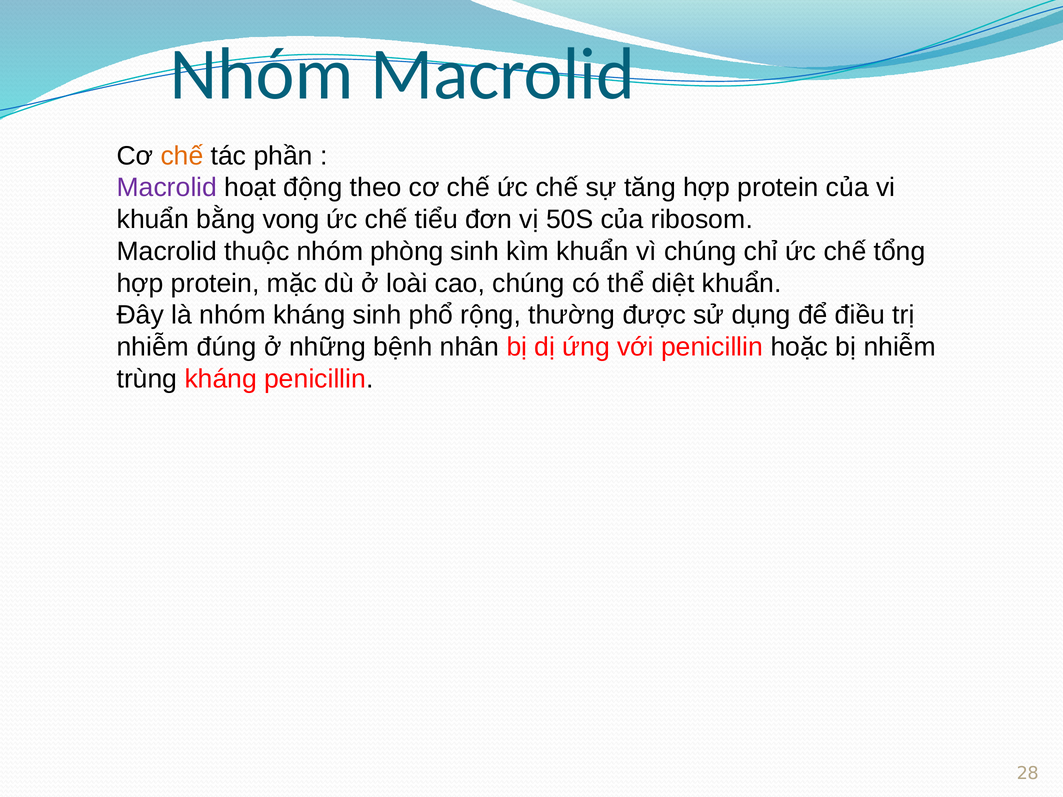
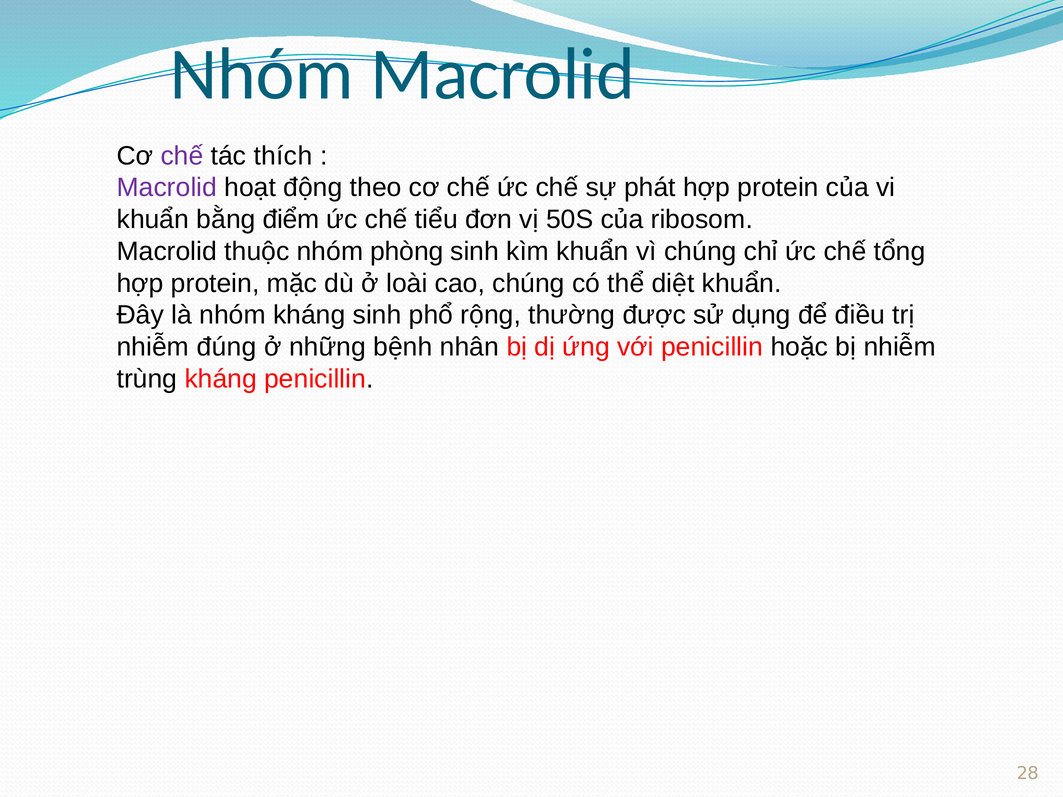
chế at (182, 156) colour: orange -> purple
phần: phần -> thích
tăng: tăng -> phát
vong: vong -> điểm
